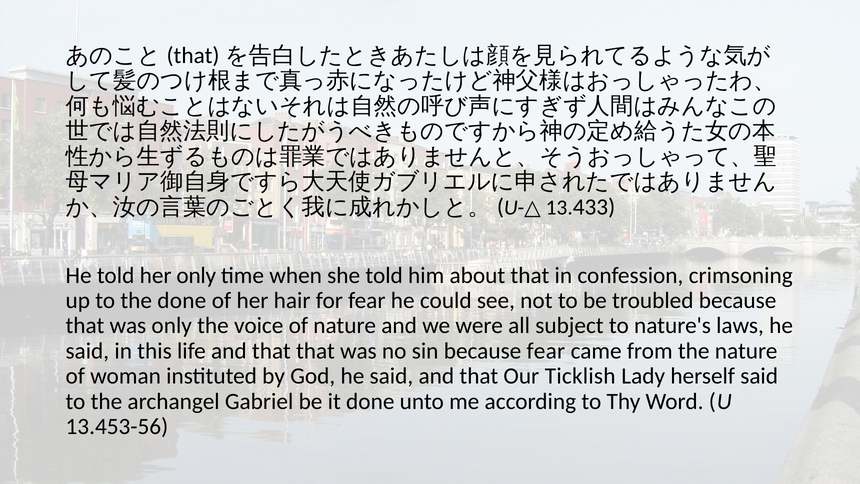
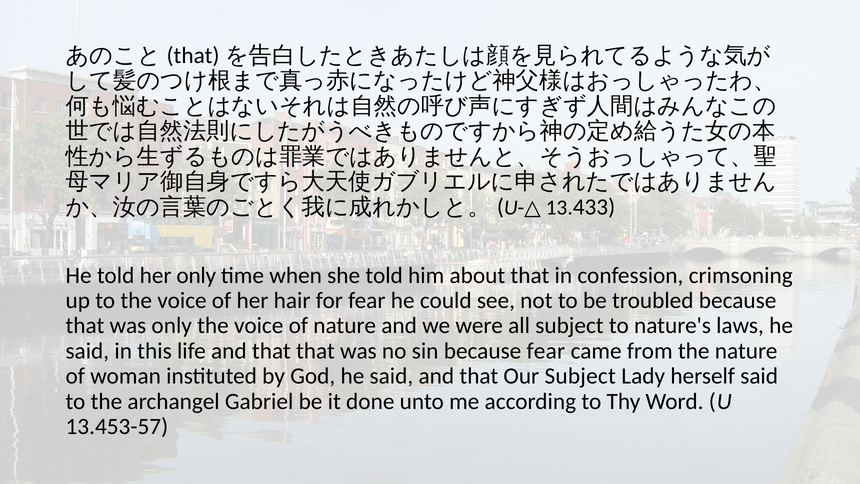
to the done: done -> voice
Our Ticklish: Ticklish -> Subject
13.453-56: 13.453-56 -> 13.453-57
